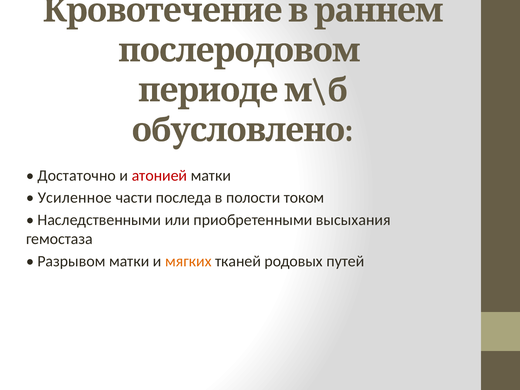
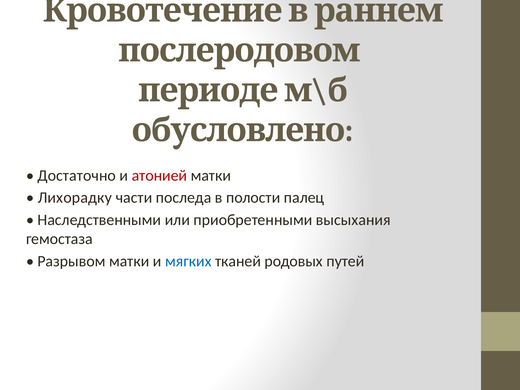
Усиленное: Усиленное -> Лихорадку
током: током -> палец
мягких colour: orange -> blue
